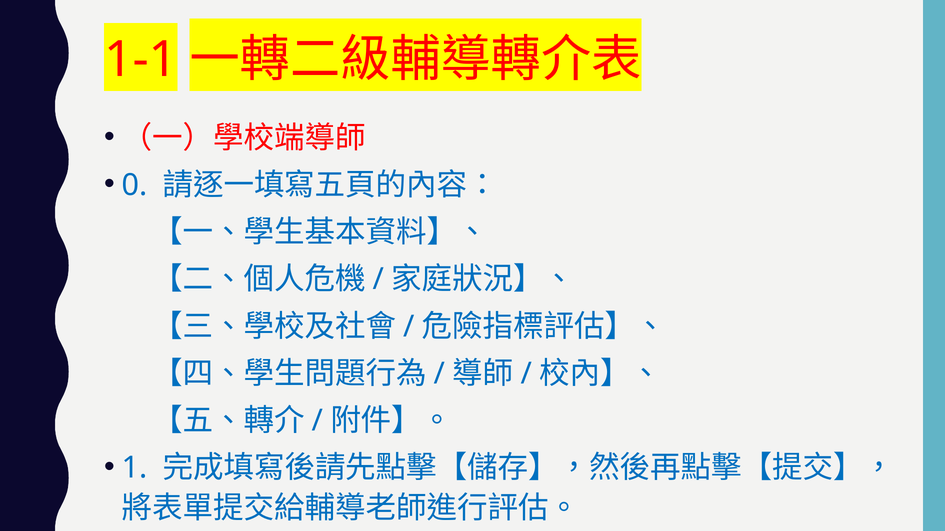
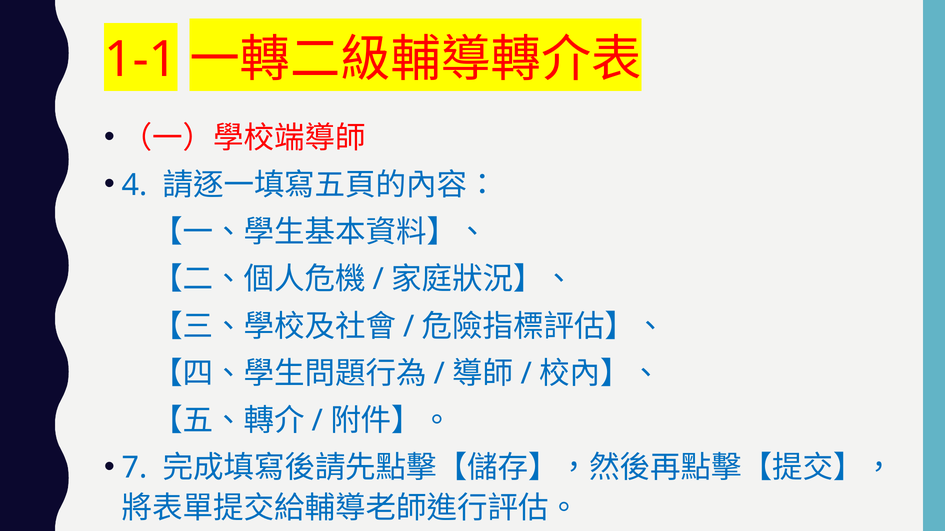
0: 0 -> 4
1: 1 -> 7
